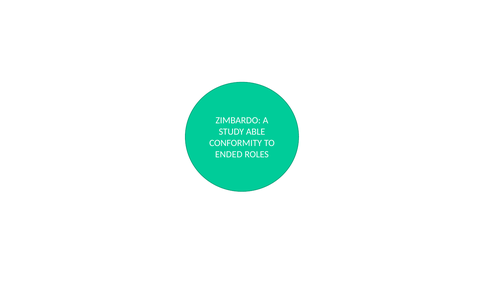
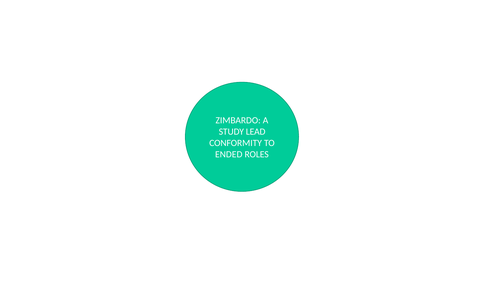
ABLE: ABLE -> LEAD
